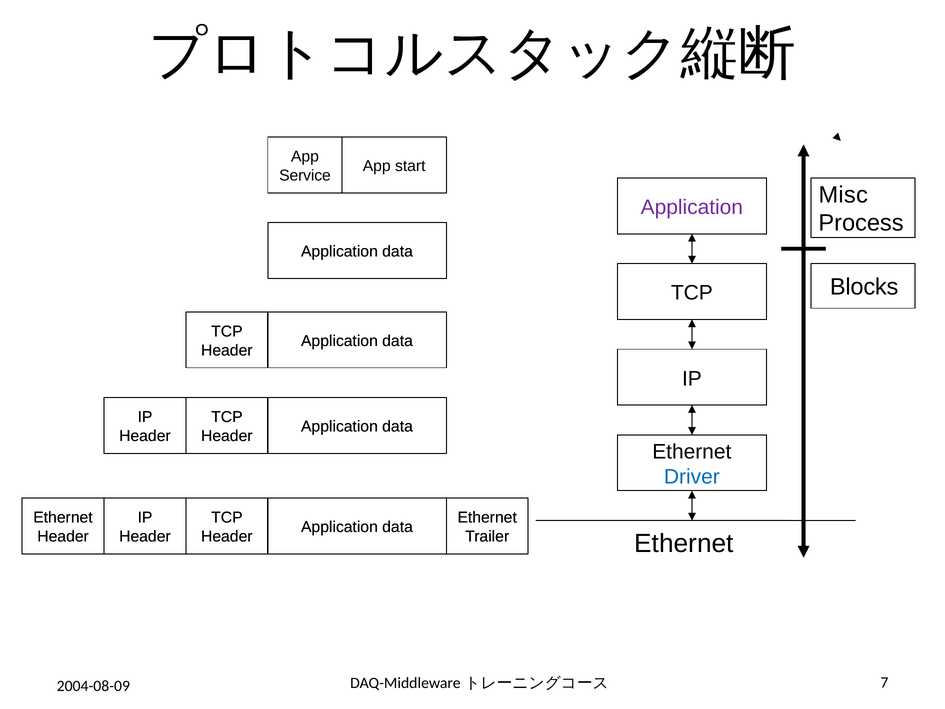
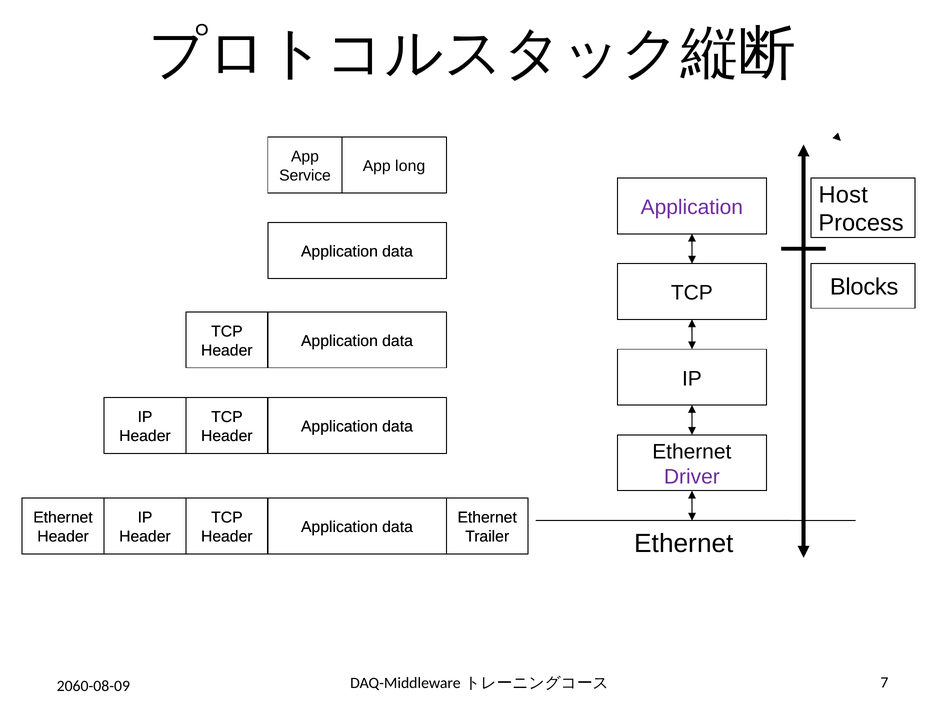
start: start -> long
Misc: Misc -> Host
Driver colour: blue -> purple
2004-08-09: 2004-08-09 -> 2060-08-09
